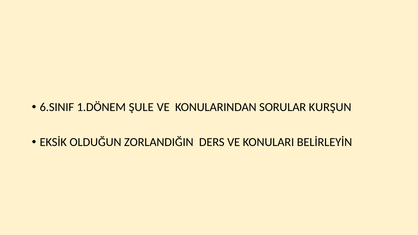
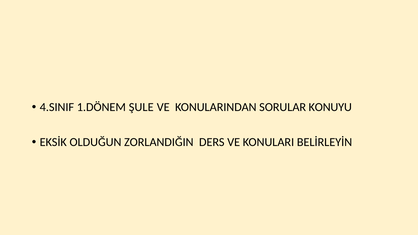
6.SINIF: 6.SINIF -> 4.SINIF
KURŞUN: KURŞUN -> KONUYU
